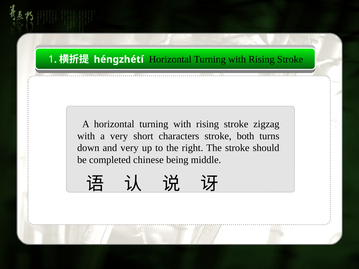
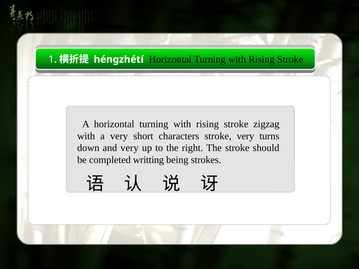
stroke both: both -> very
chinese: chinese -> writting
middle: middle -> strokes
